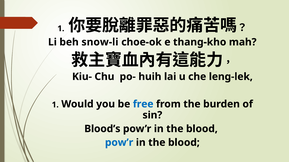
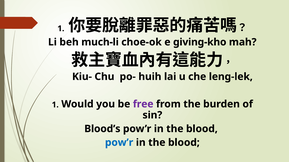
snow-li: snow-li -> much-li
thang-kho: thang-kho -> giving-kho
free colour: blue -> purple
